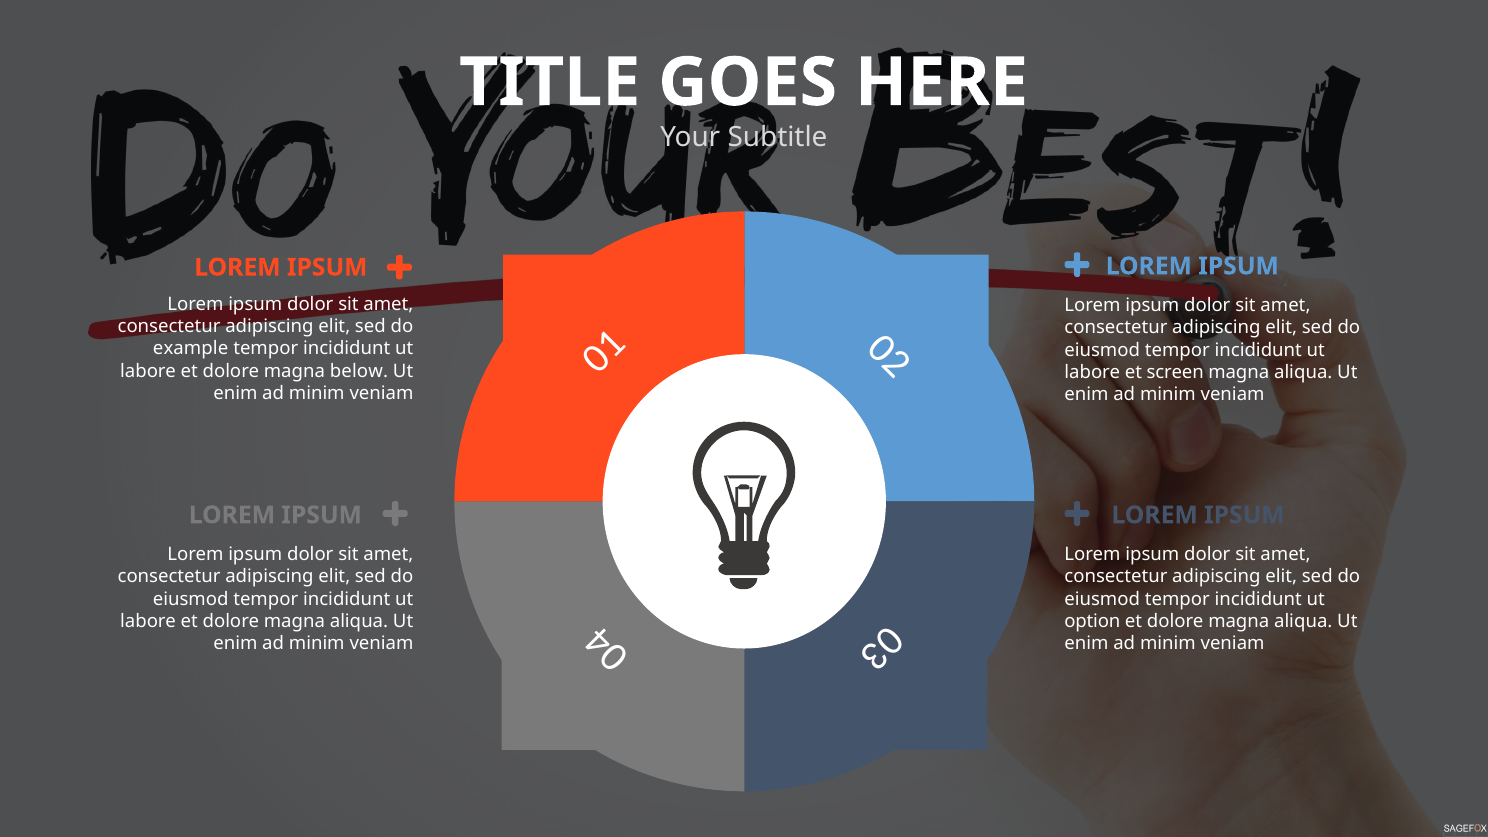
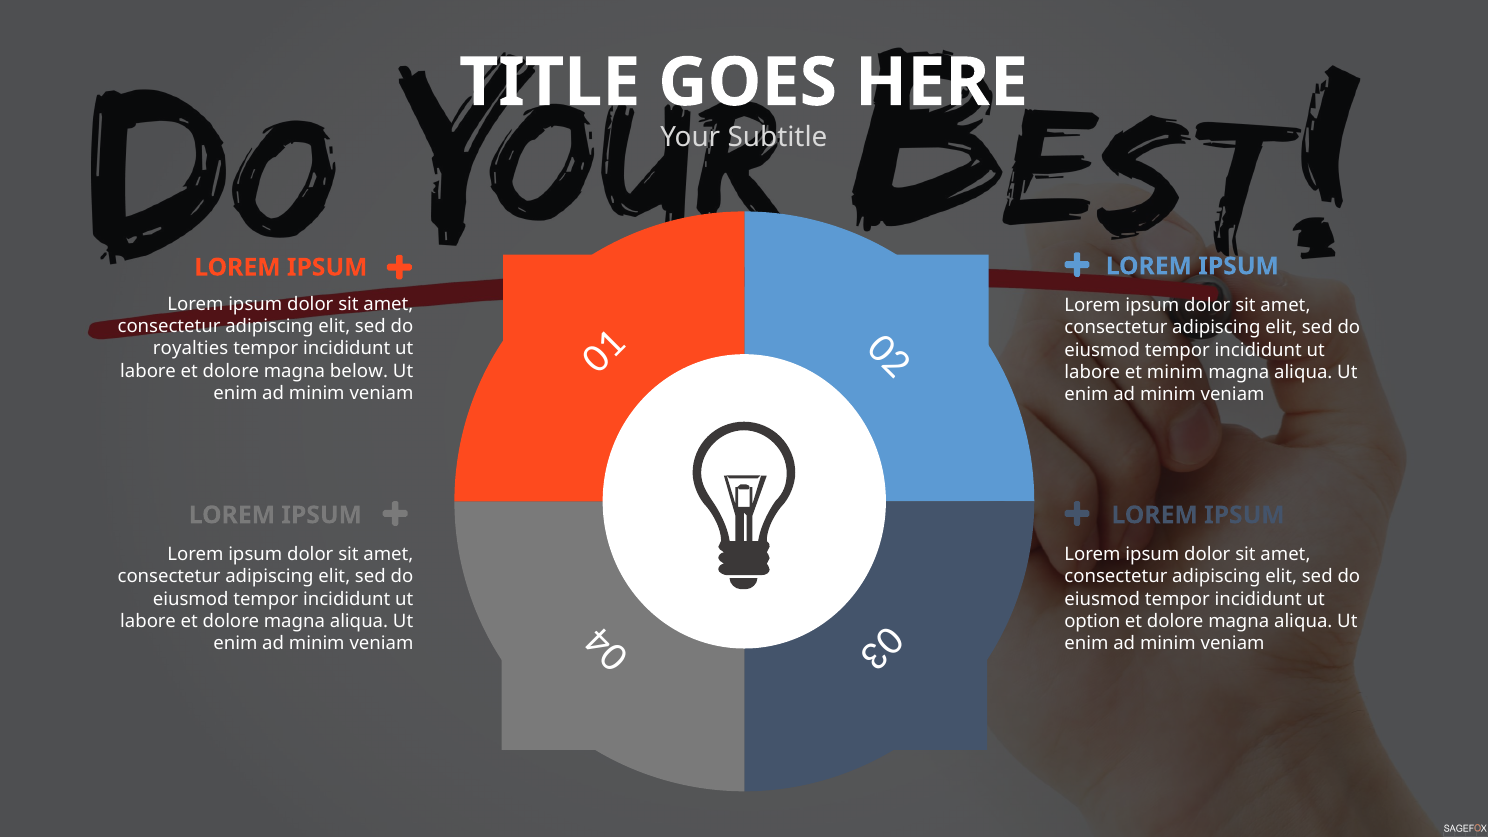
example: example -> royalties
et screen: screen -> minim
